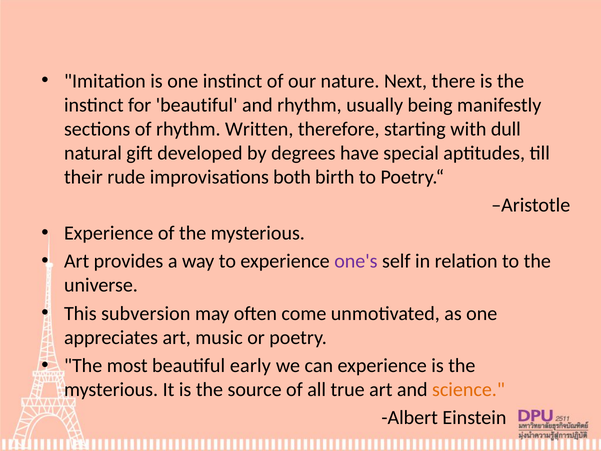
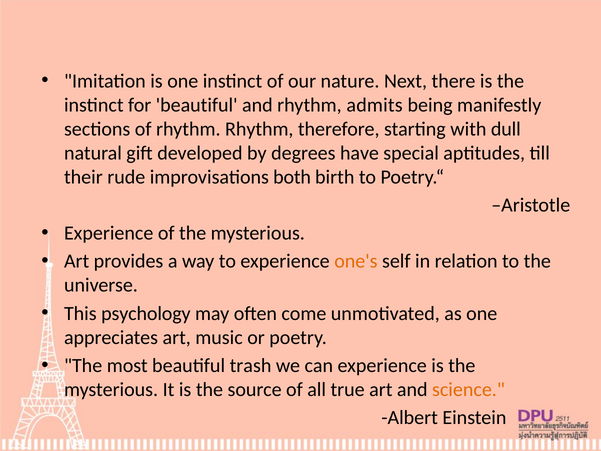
usually: usually -> admits
rhythm Written: Written -> Rhythm
one's colour: purple -> orange
subversion: subversion -> psychology
early: early -> trash
